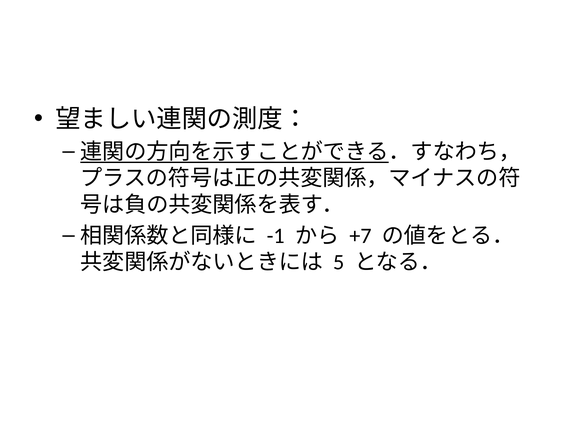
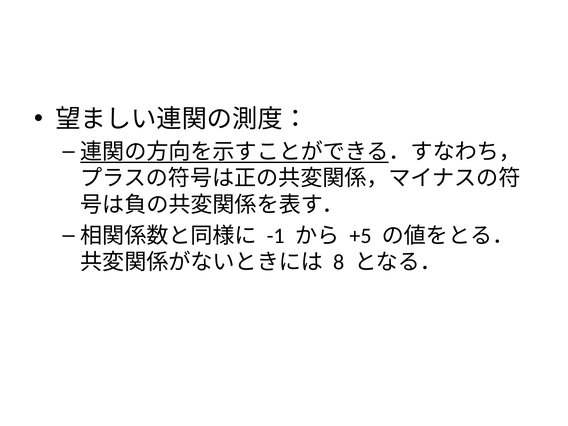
+7: +7 -> +5
5: 5 -> 8
